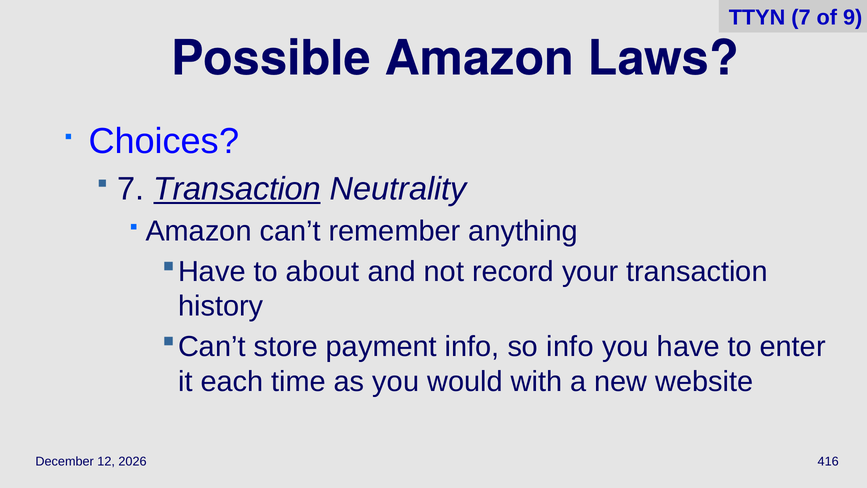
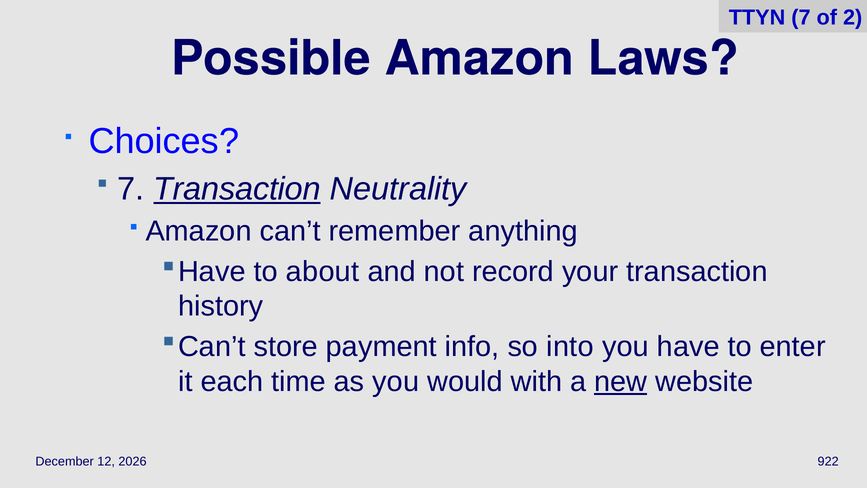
9: 9 -> 2
so info: info -> into
new underline: none -> present
416: 416 -> 922
